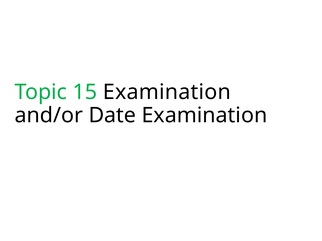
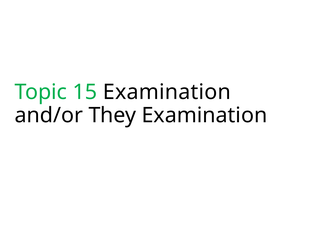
Date: Date -> They
